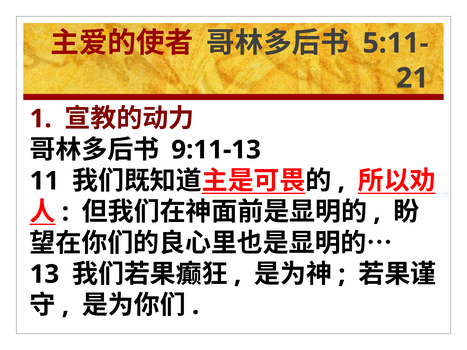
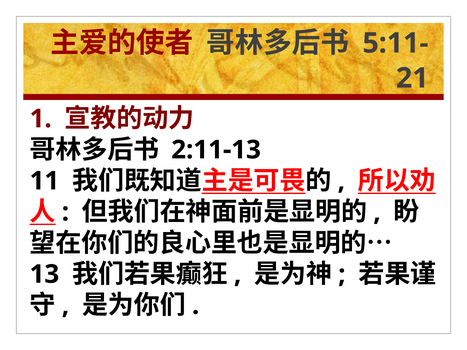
9:11-13: 9:11-13 -> 2:11-13
